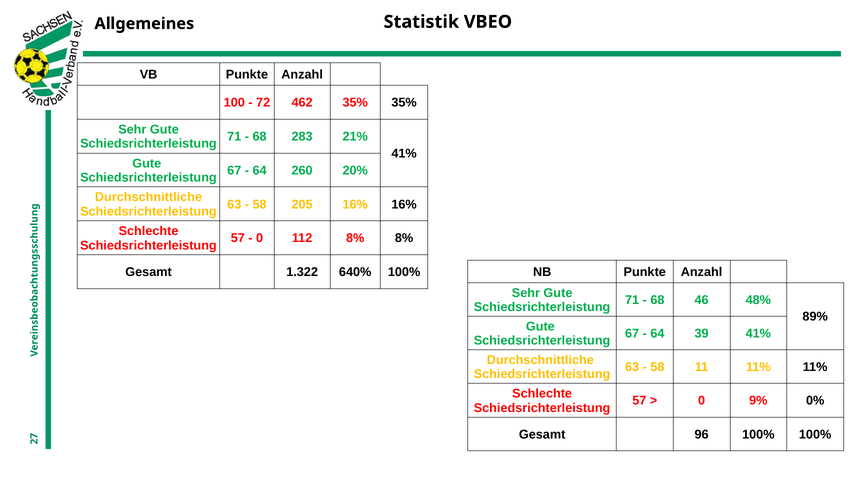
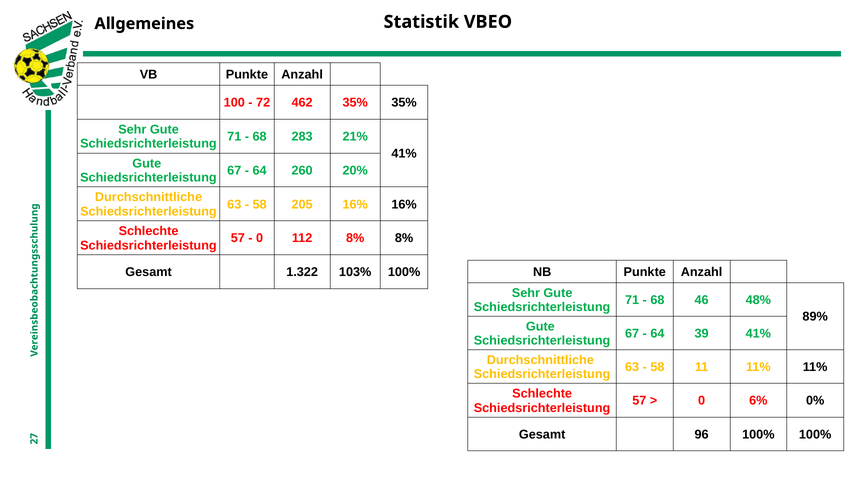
640%: 640% -> 103%
9%: 9% -> 6%
